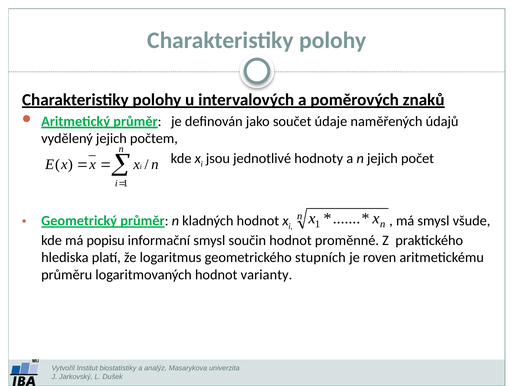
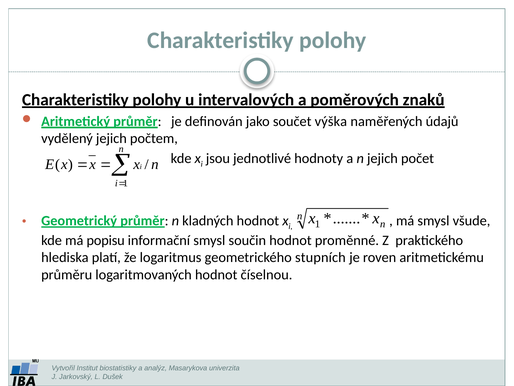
údaje: údaje -> výška
varianty: varianty -> číselnou
